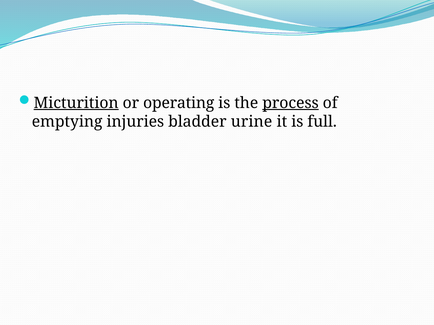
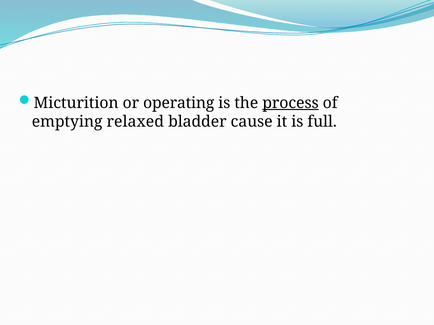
Micturition underline: present -> none
injuries: injuries -> relaxed
urine: urine -> cause
